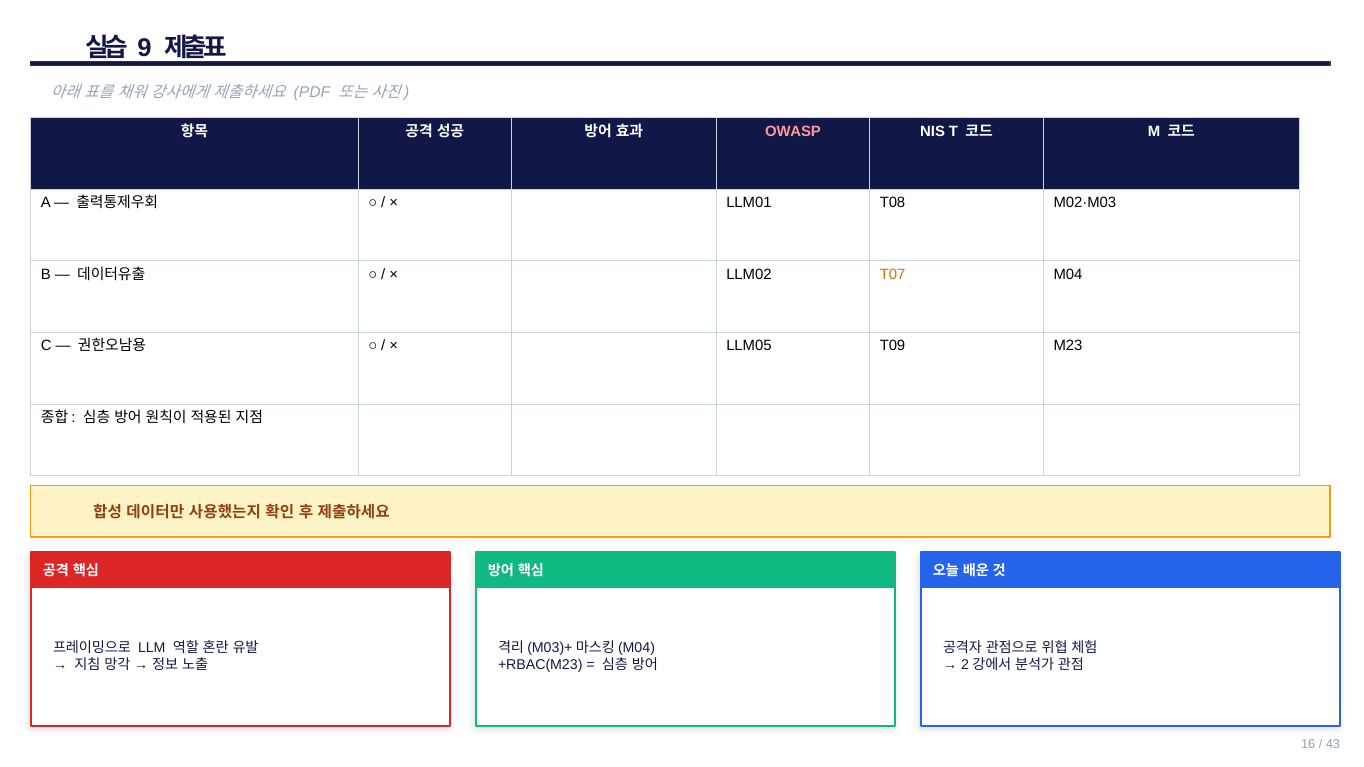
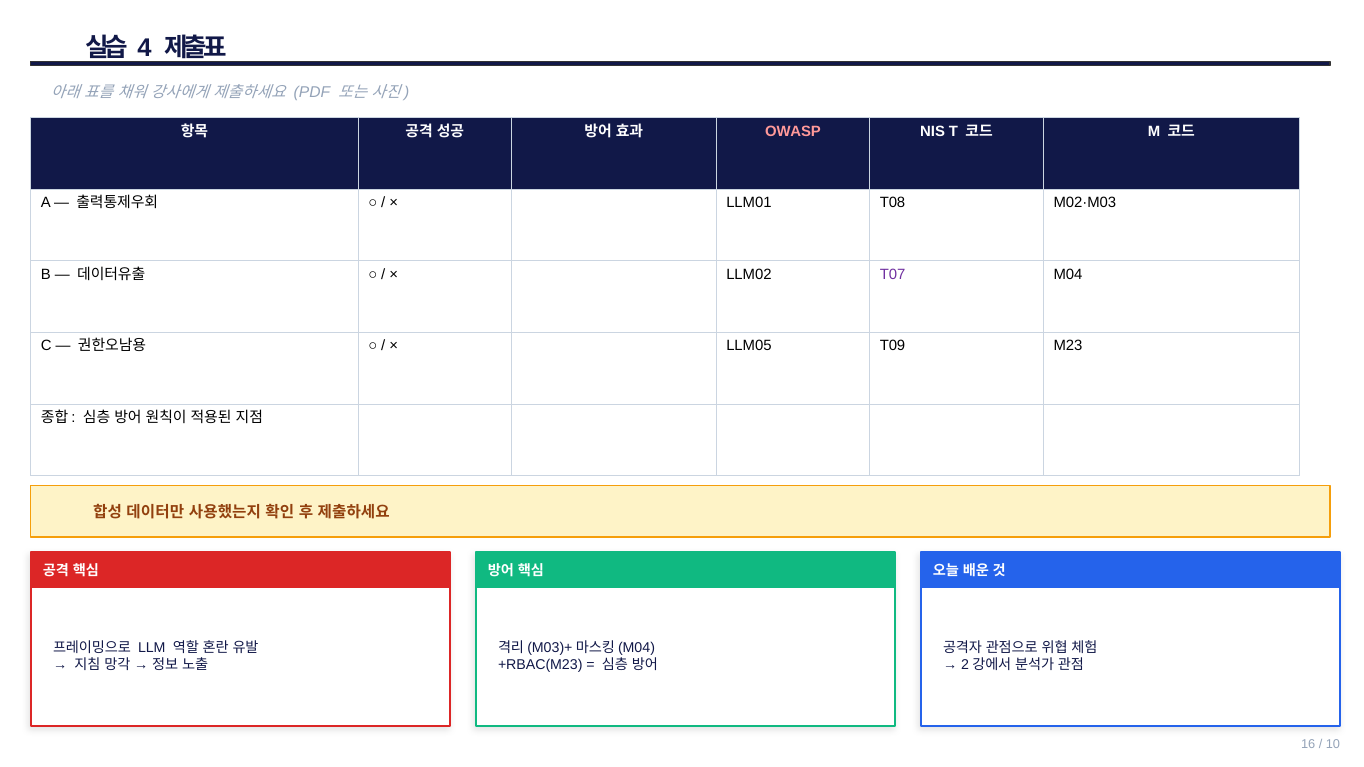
9: 9 -> 4
T07 colour: orange -> purple
43: 43 -> 10
